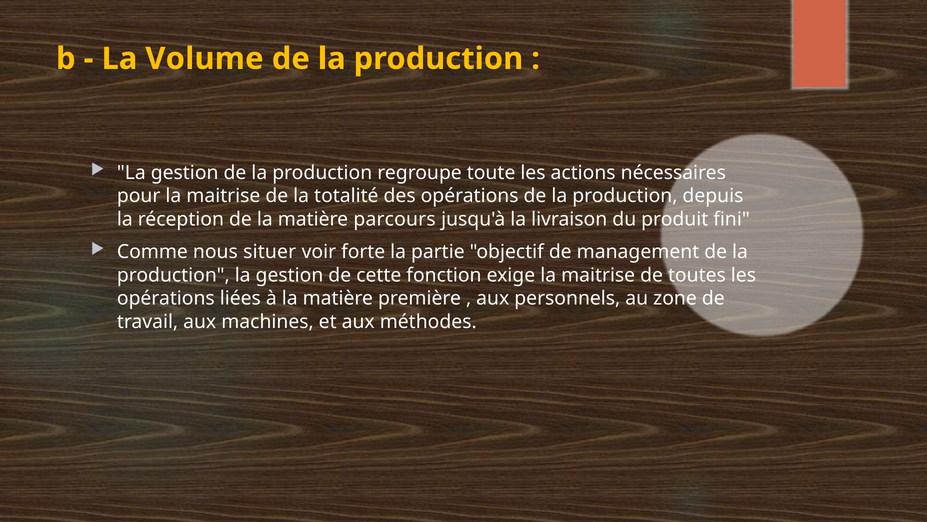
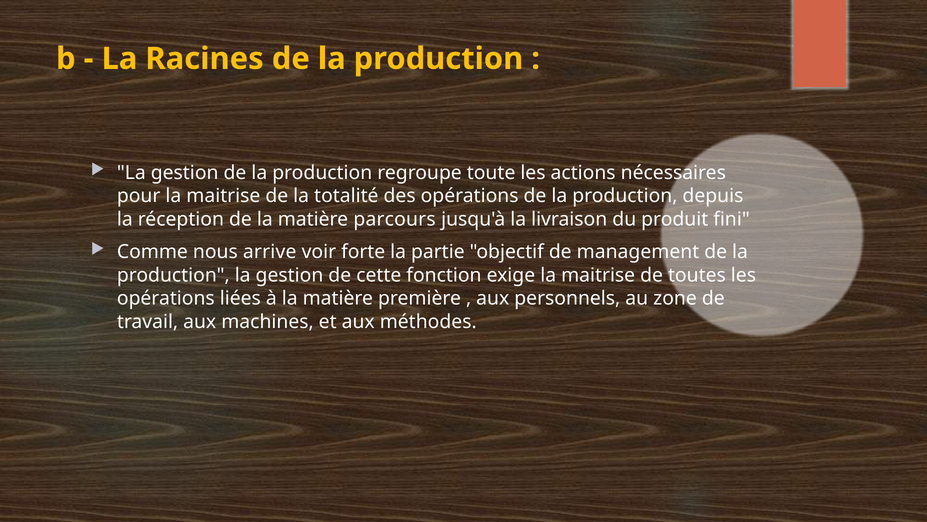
Volume: Volume -> Racines
situer: situer -> arrive
